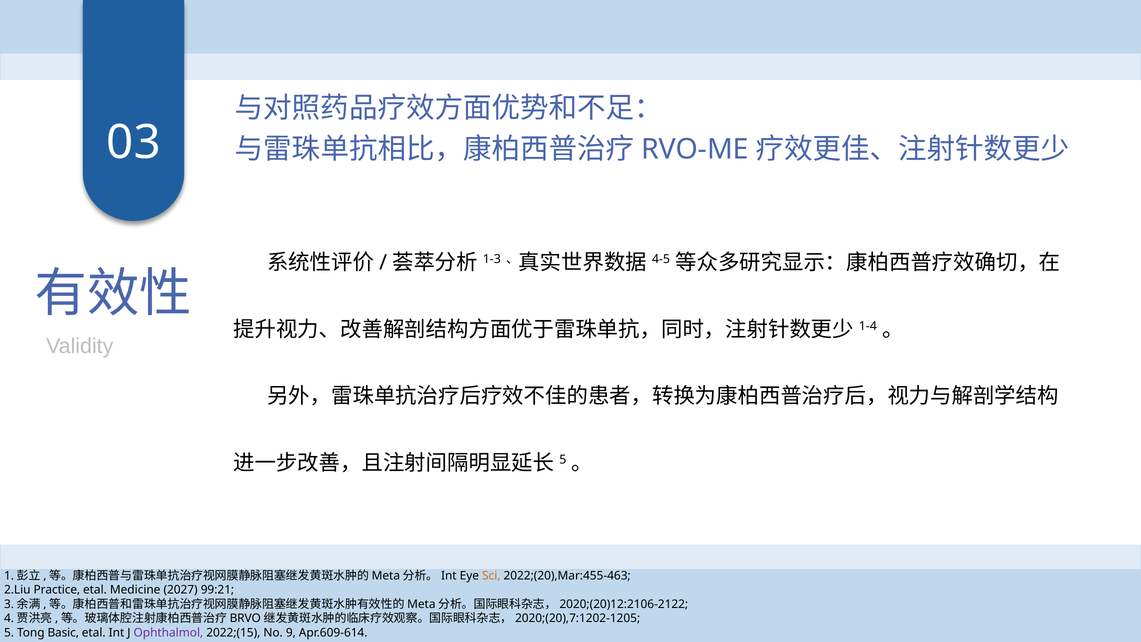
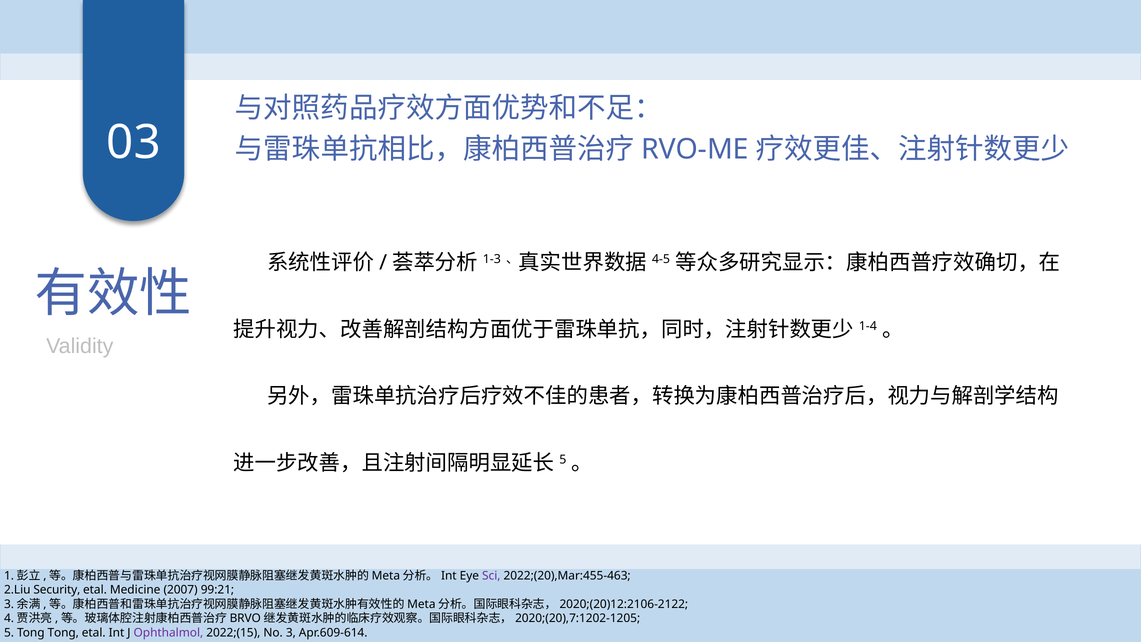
Sci colour: orange -> purple
Practice: Practice -> Security
2027: 2027 -> 2007
Tong Basic: Basic -> Tong
9: 9 -> 3
